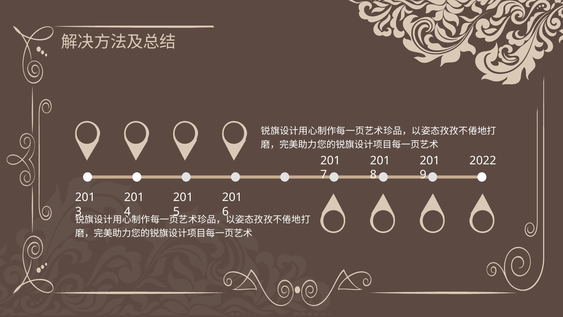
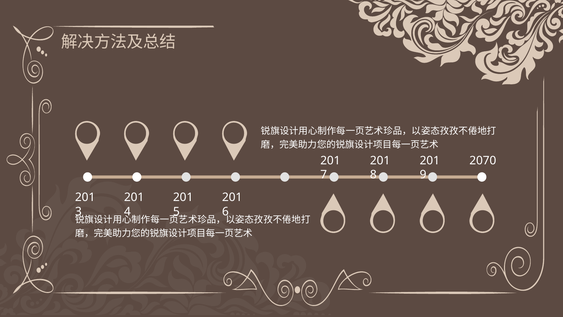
2022: 2022 -> 2070
